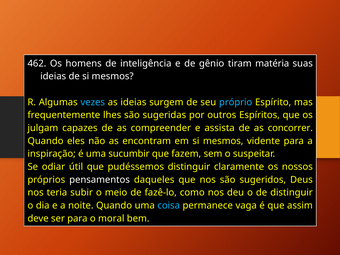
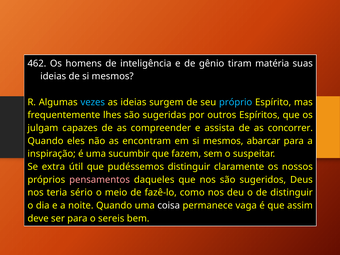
vidente: vidente -> abarcar
odiar: odiar -> extra
pensamentos colour: white -> pink
subir: subir -> sério
coisa colour: light blue -> white
moral: moral -> sereis
